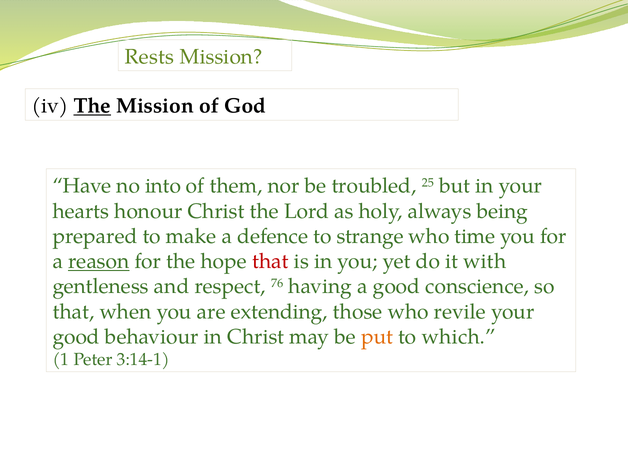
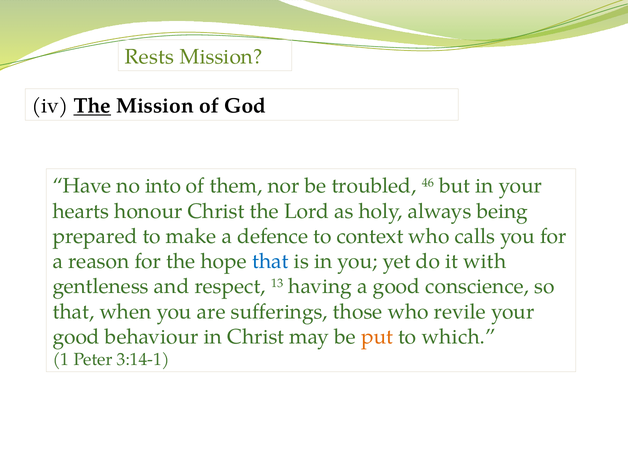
25: 25 -> 46
strange: strange -> context
time: time -> calls
reason underline: present -> none
that at (270, 261) colour: red -> blue
76: 76 -> 13
extending: extending -> sufferings
